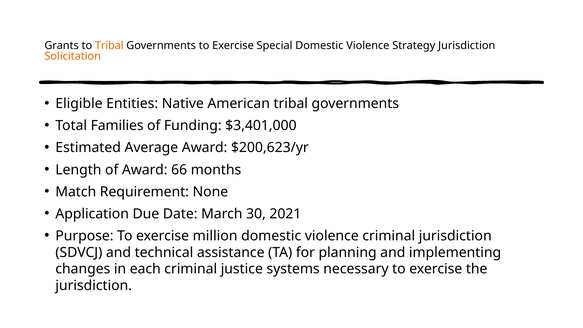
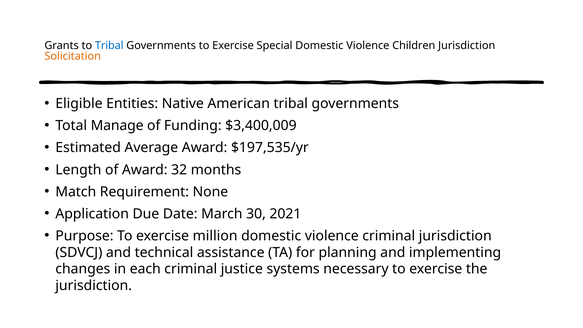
Tribal at (109, 46) colour: orange -> blue
Strategy: Strategy -> Children
Families: Families -> Manage
$3,401,000: $3,401,000 -> $3,400,009
$200,623/yr: $200,623/yr -> $197,535/yr
66: 66 -> 32
